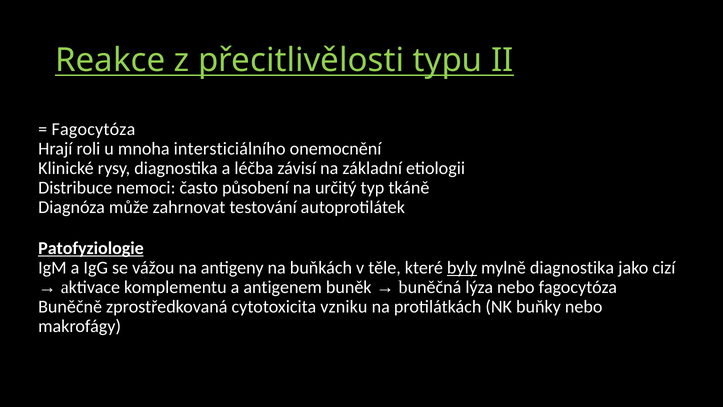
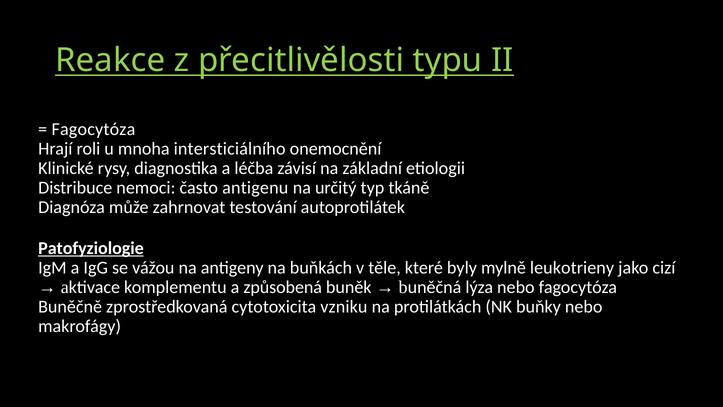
působení: působení -> antigenu
byly underline: present -> none
mylně diagnostika: diagnostika -> leukotrieny
antigenem: antigenem -> způsobená
